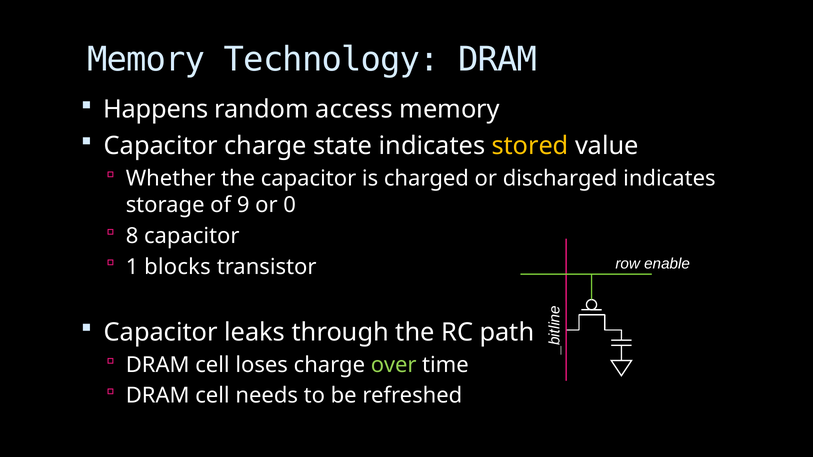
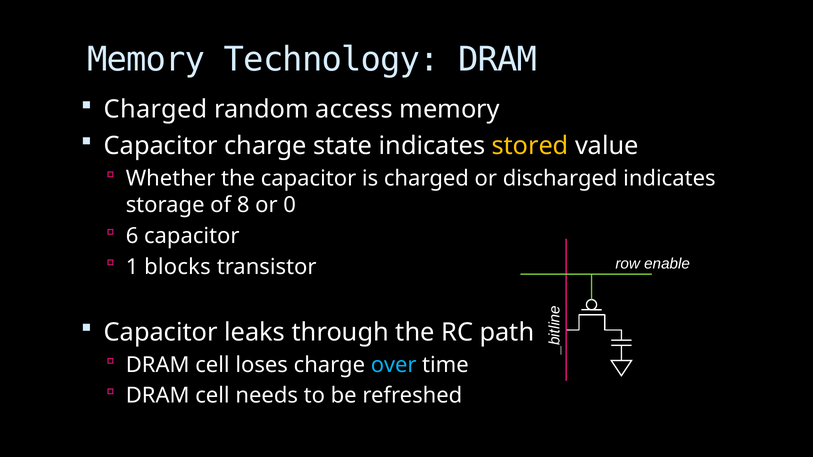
Happens at (156, 110): Happens -> Charged
9: 9 -> 8
8: 8 -> 6
over colour: light green -> light blue
